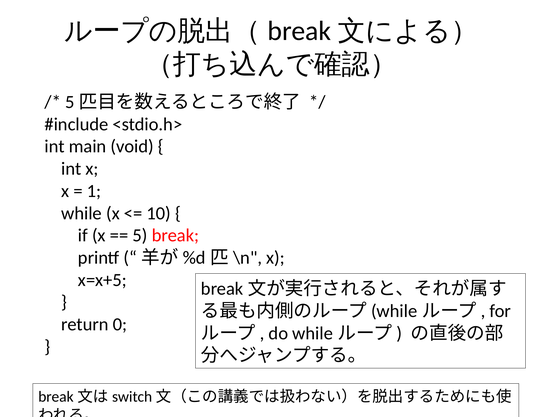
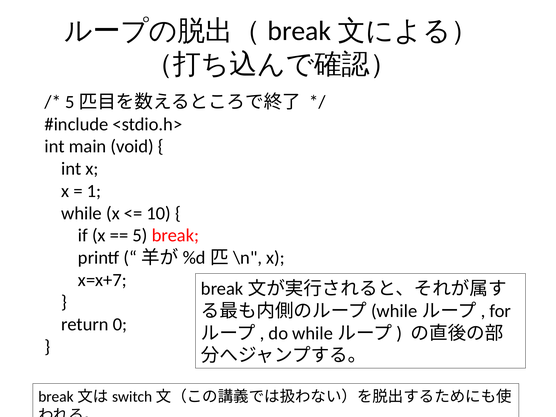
x=x+5: x=x+5 -> x=x+7
